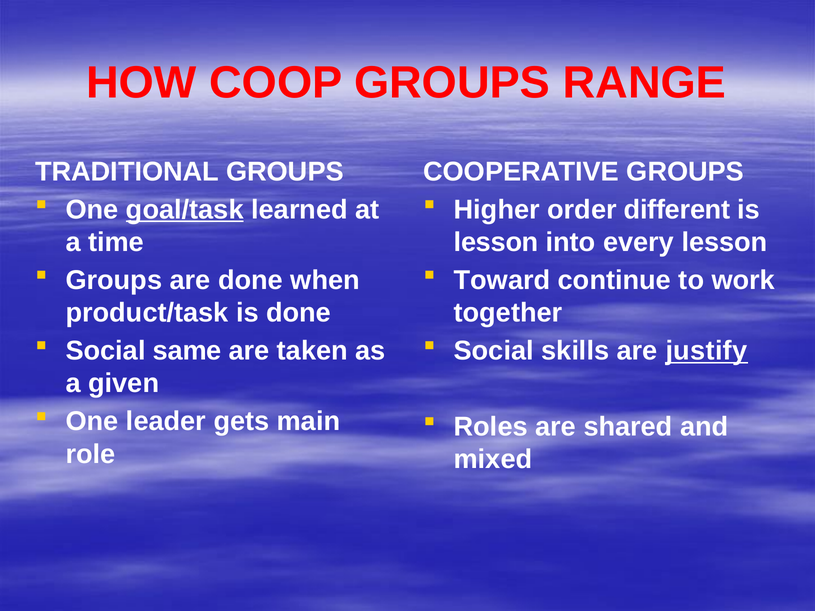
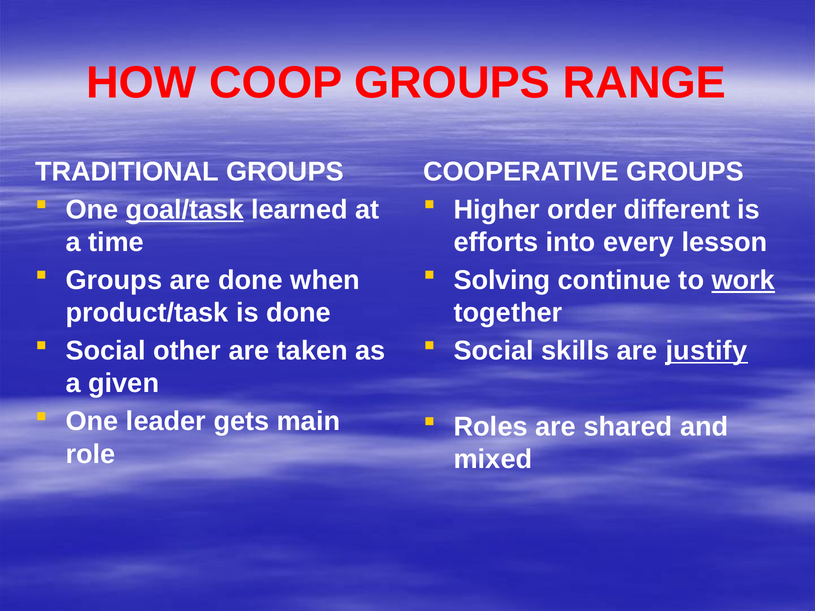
lesson at (496, 242): lesson -> efforts
Toward: Toward -> Solving
work underline: none -> present
same: same -> other
